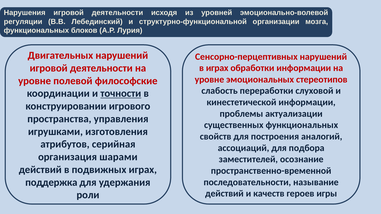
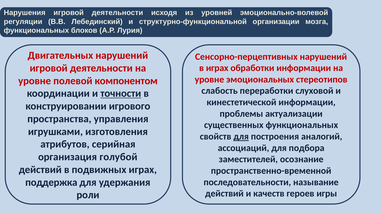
философские: философские -> компонентом
для at (241, 137) underline: none -> present
шарами: шарами -> голубой
